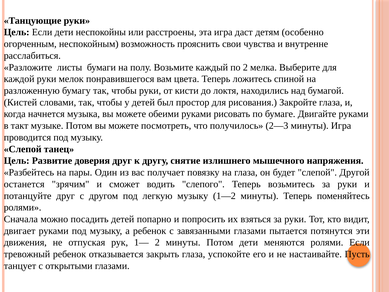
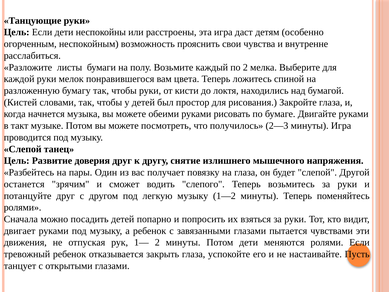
потянутся: потянутся -> чувствами
